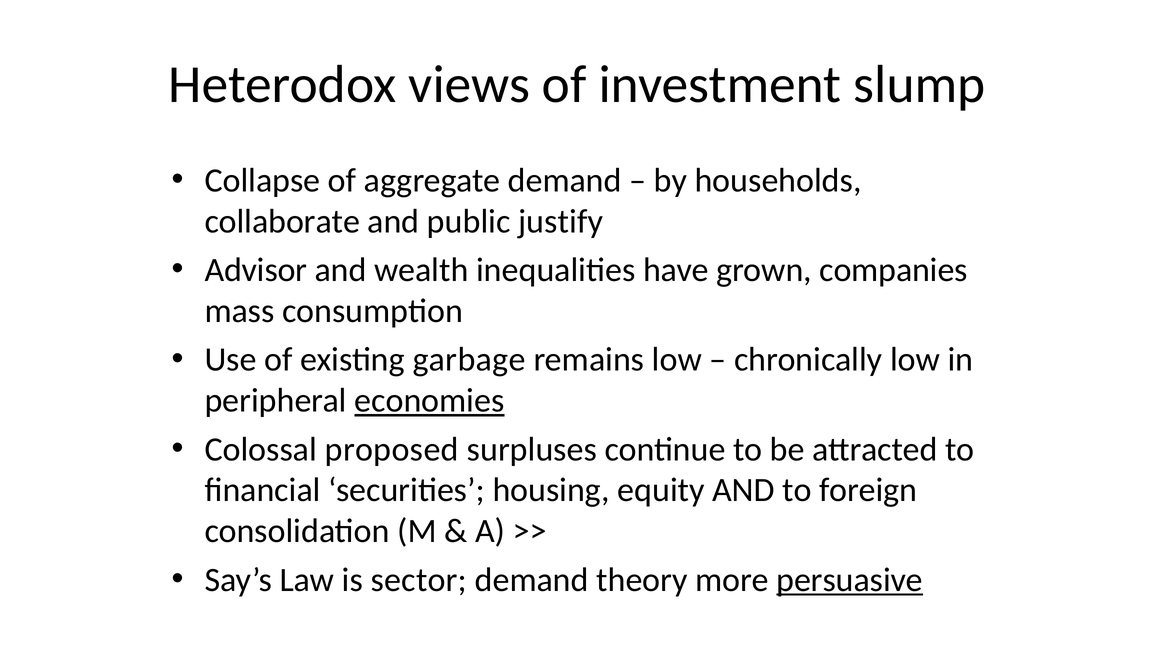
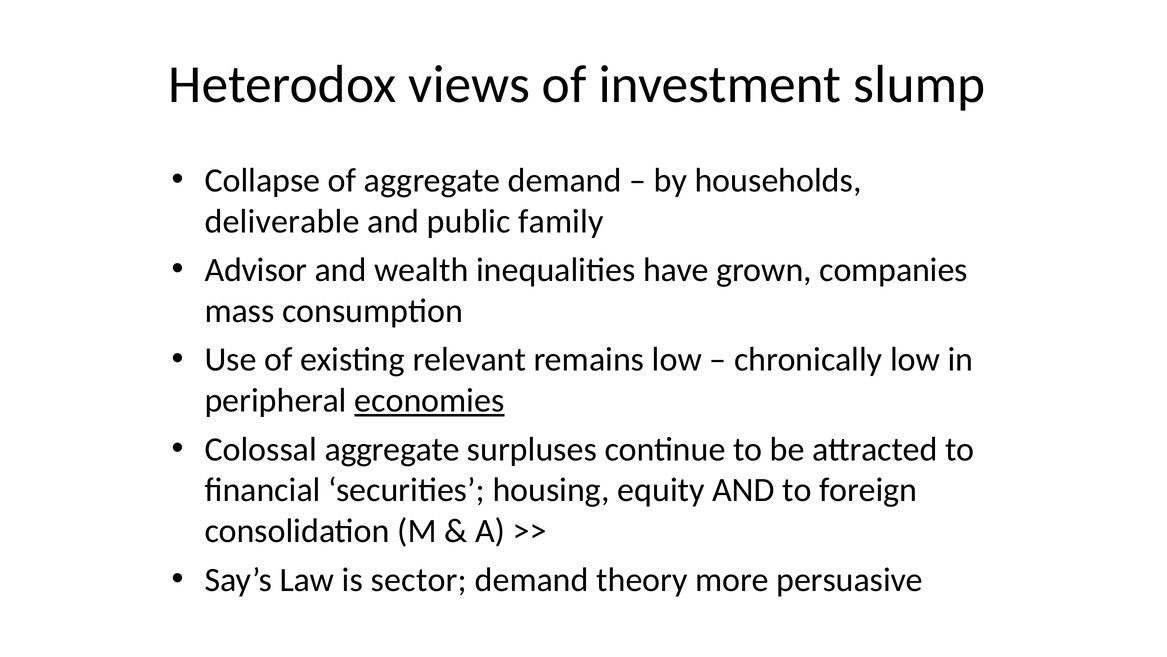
collaborate: collaborate -> deliverable
justify: justify -> family
garbage: garbage -> relevant
Colossal proposed: proposed -> aggregate
persuasive underline: present -> none
